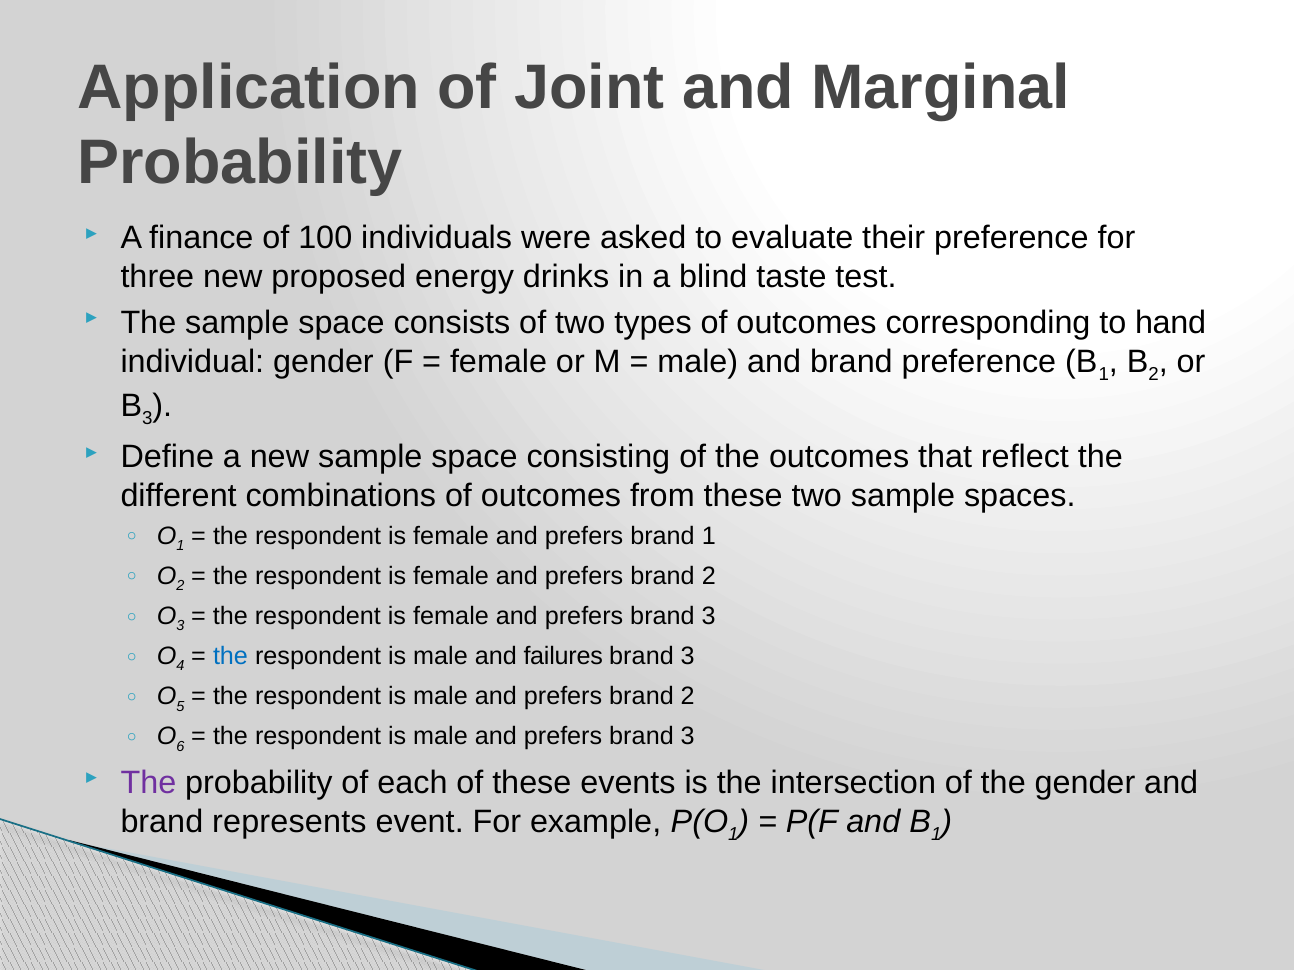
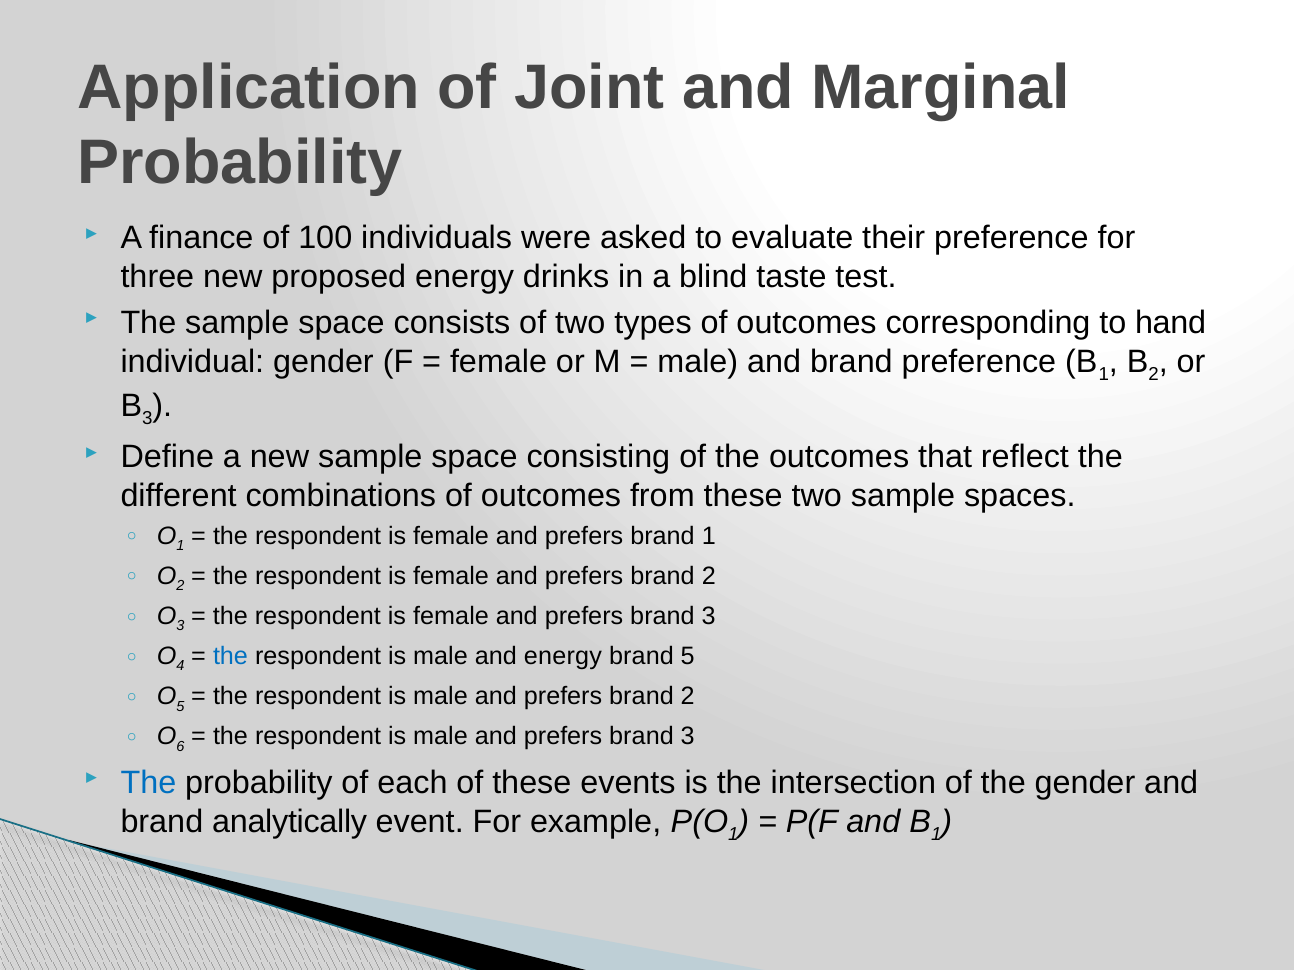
and failures: failures -> energy
3 at (688, 657): 3 -> 5
The at (148, 783) colour: purple -> blue
represents: represents -> analytically
